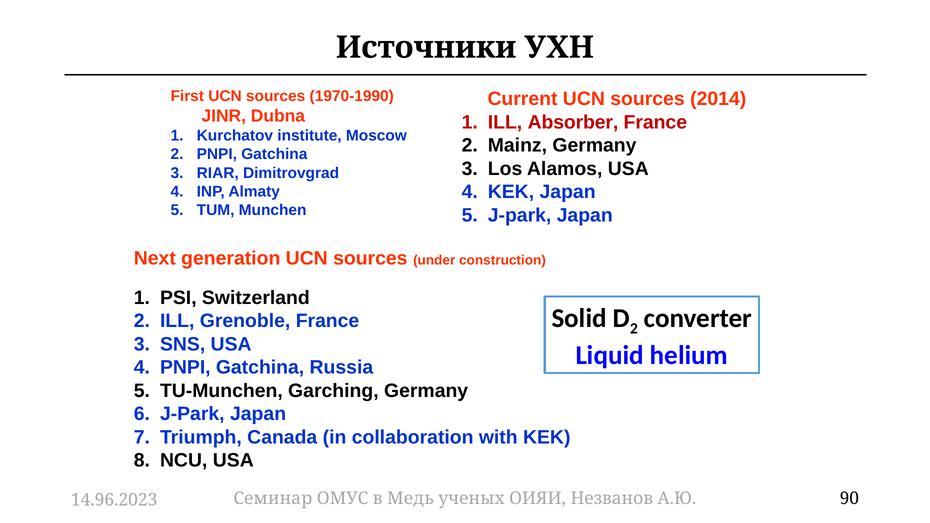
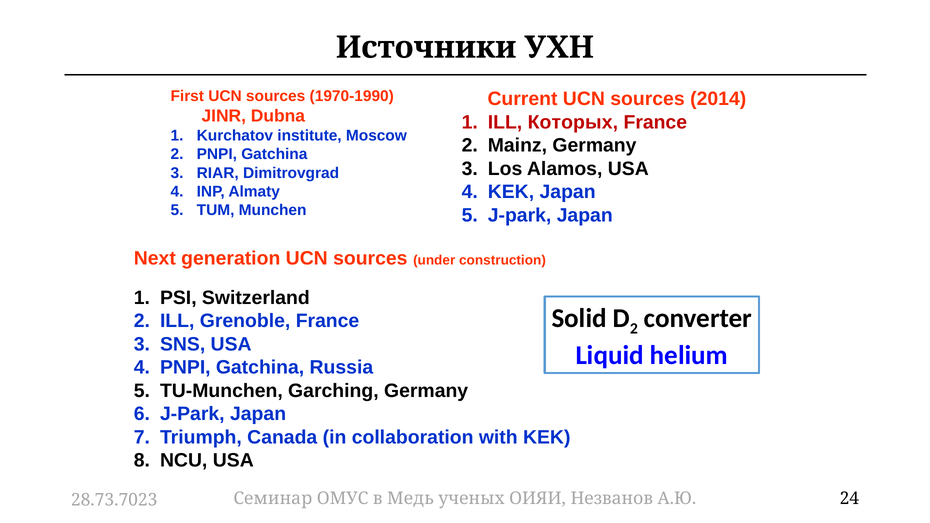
Absorber: Absorber -> Которых
90: 90 -> 24
14.96.2023: 14.96.2023 -> 28.73.7023
